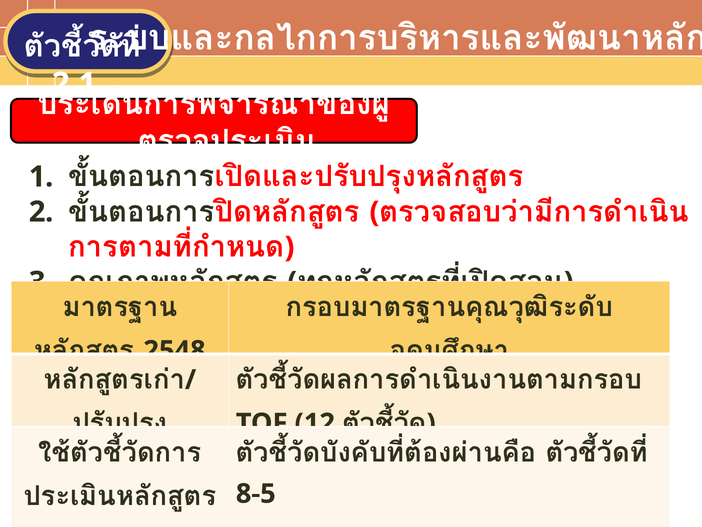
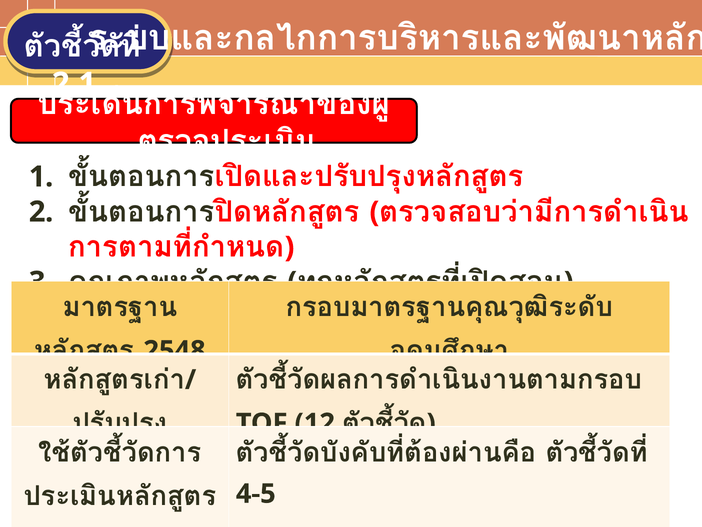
8-5: 8-5 -> 4-5
